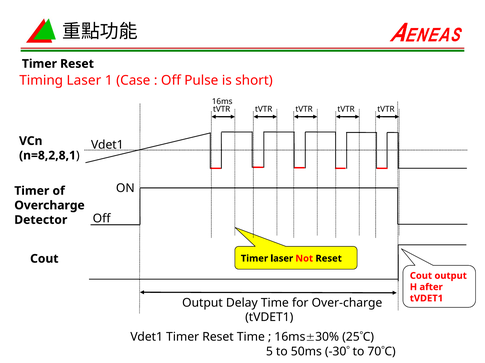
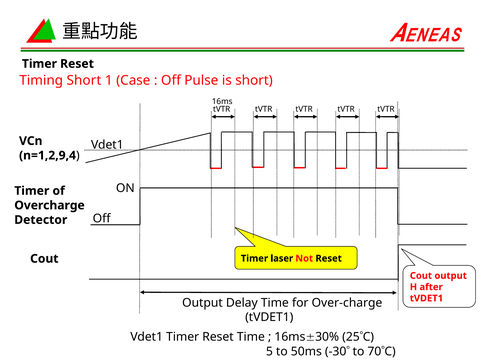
Timing Laser: Laser -> Short
n=8,2,8,1: n=8,2,8,1 -> n=1,2,9,4
